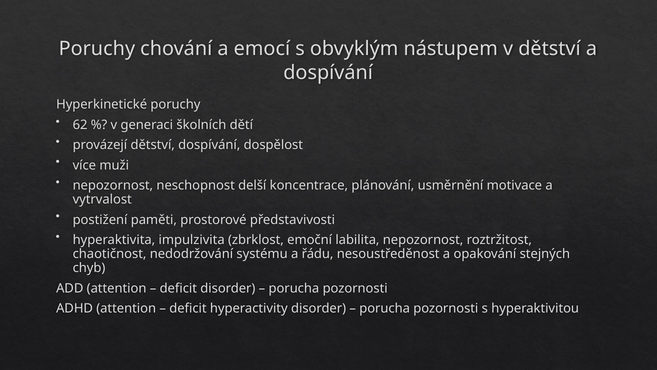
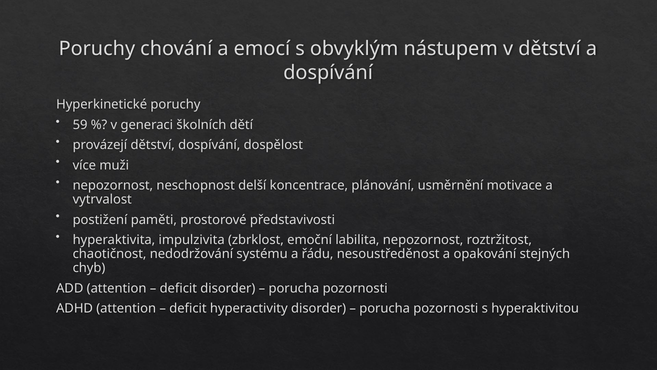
62: 62 -> 59
